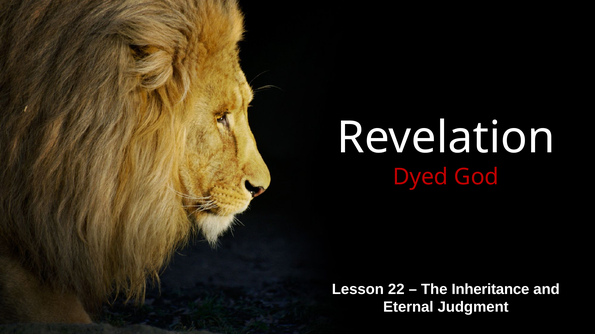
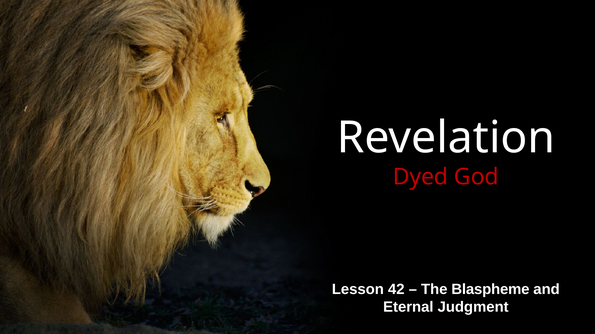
22: 22 -> 42
Inheritance: Inheritance -> Blaspheme
